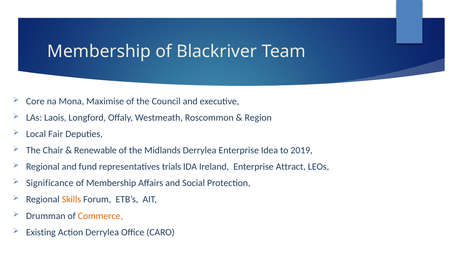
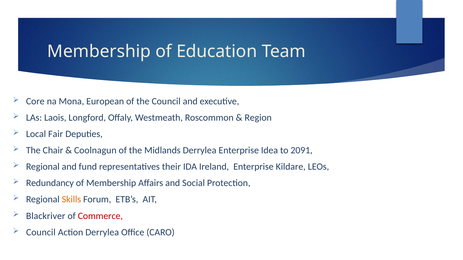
Blackriver: Blackriver -> Education
Maximise: Maximise -> European
Renewable: Renewable -> Coolnagun
2019: 2019 -> 2091
trials: trials -> their
Attract: Attract -> Kildare
Significance: Significance -> Redundancy
Drumman: Drumman -> Blackriver
Commerce colour: orange -> red
Existing at (41, 233): Existing -> Council
